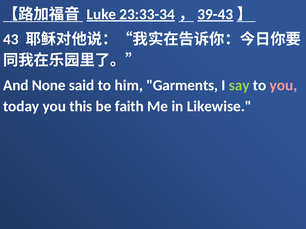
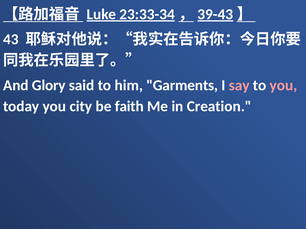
None: None -> Glory
say colour: light green -> pink
this: this -> city
Likewise: Likewise -> Creation
